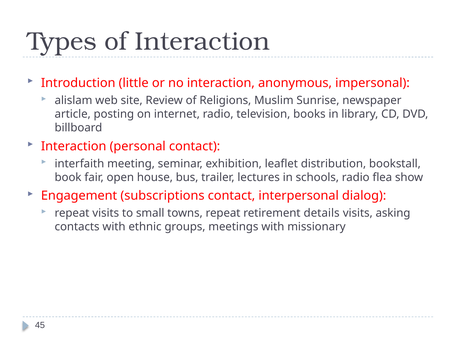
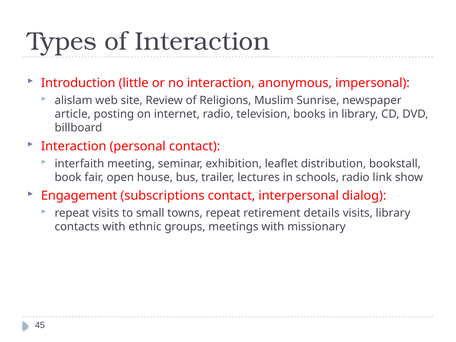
flea: flea -> link
visits asking: asking -> library
